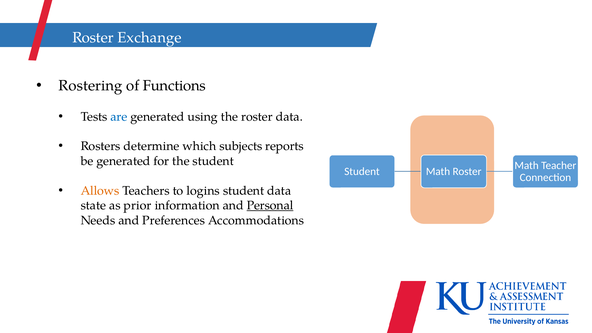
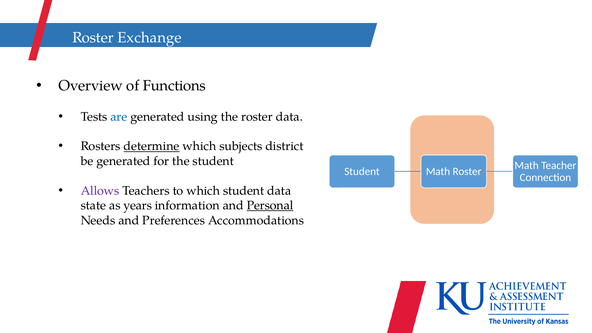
Rostering: Rostering -> Overview
determine underline: none -> present
reports: reports -> district
Allows colour: orange -> purple
to logins: logins -> which
prior: prior -> years
